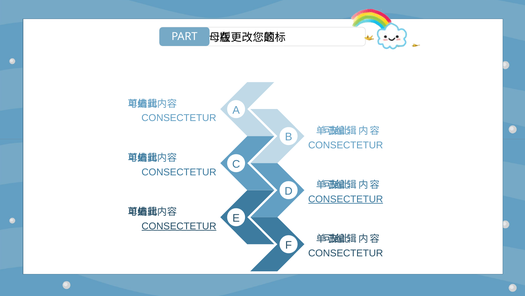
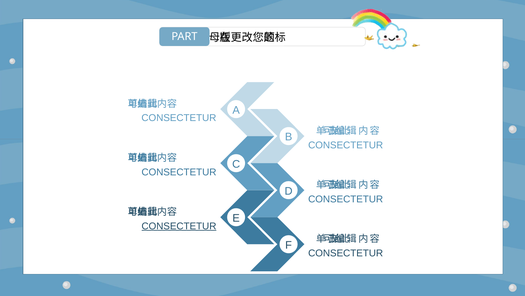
CONSECTETUR at (346, 199) underline: present -> none
